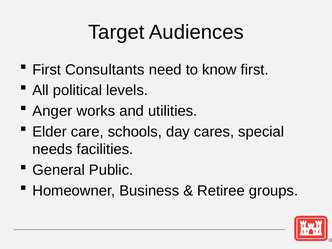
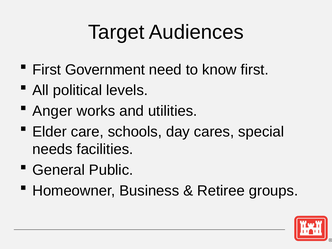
Consultants: Consultants -> Government
